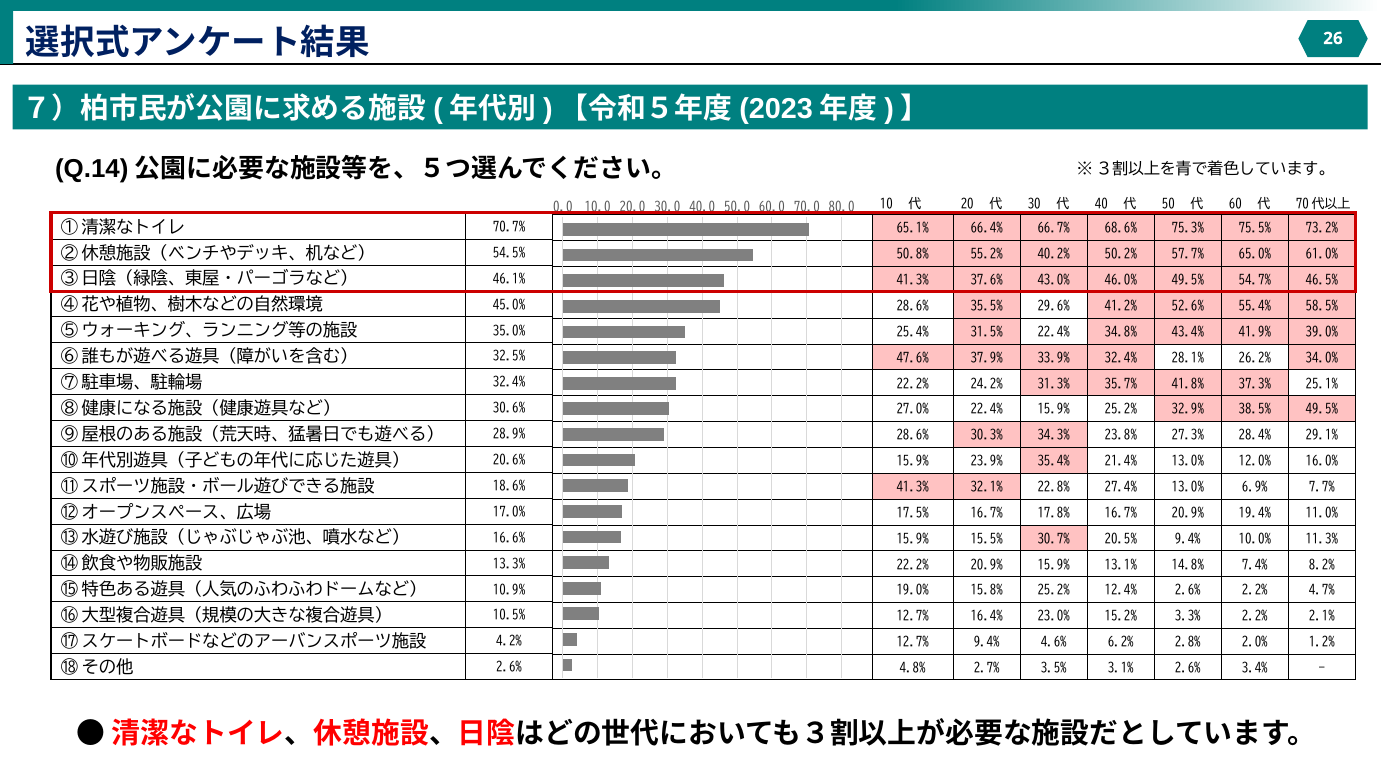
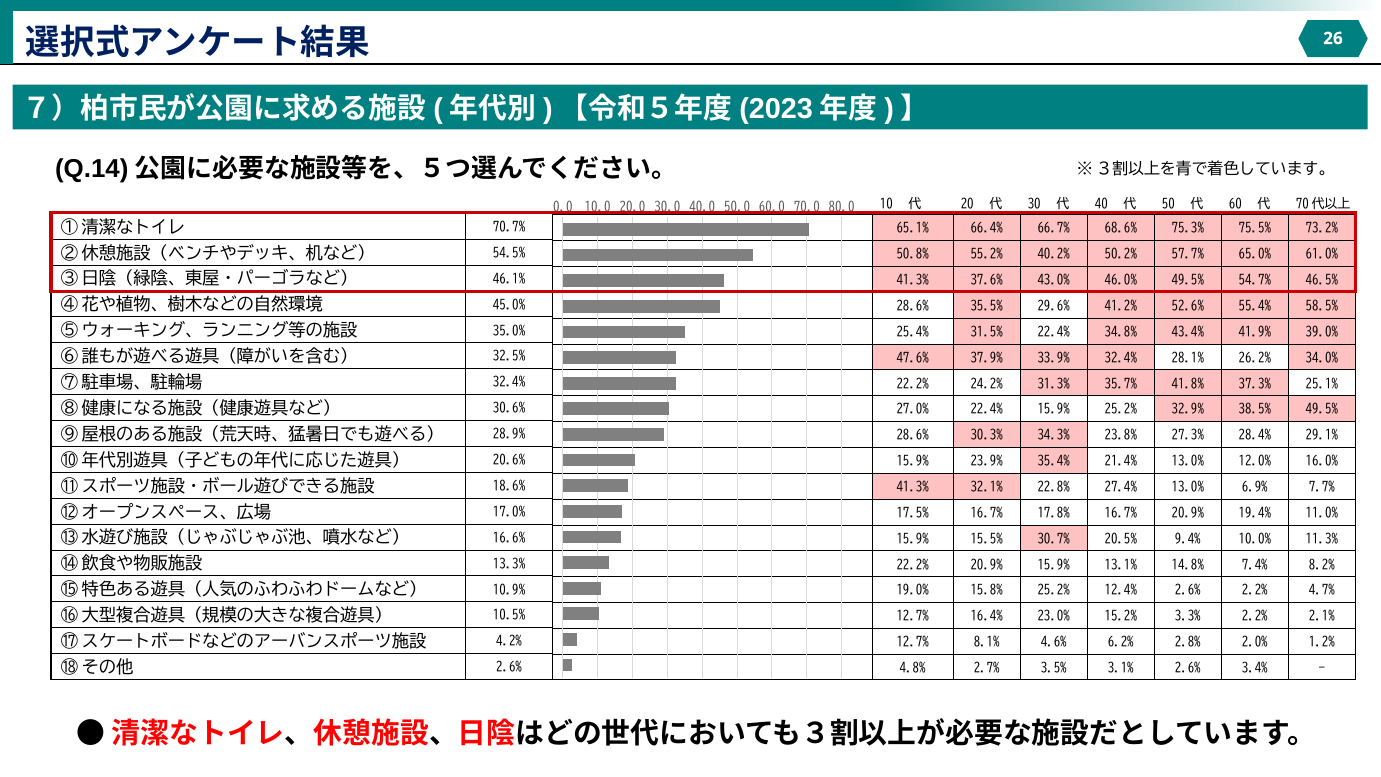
12.7% 9.4%: 9.4% -> 8.1%
